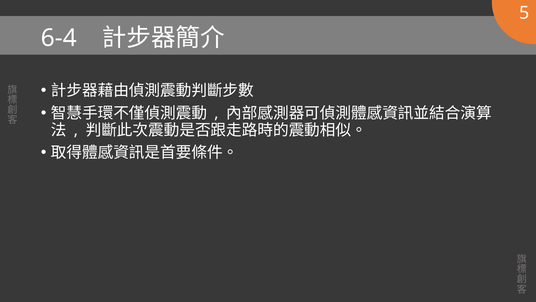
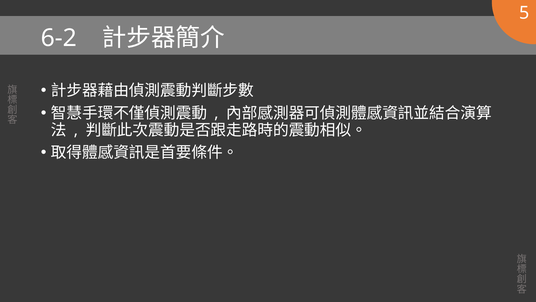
6-4: 6-4 -> 6-2
